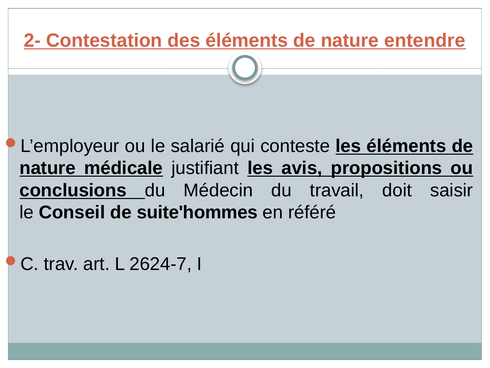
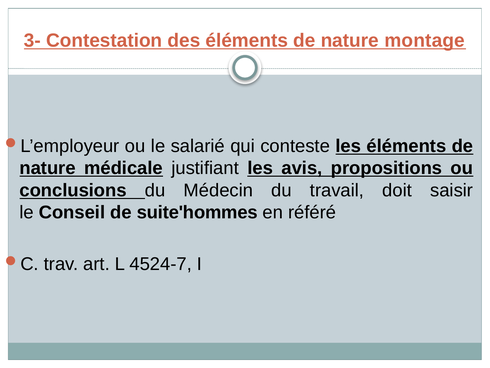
2-: 2- -> 3-
entendre: entendre -> montage
2624-7: 2624-7 -> 4524-7
